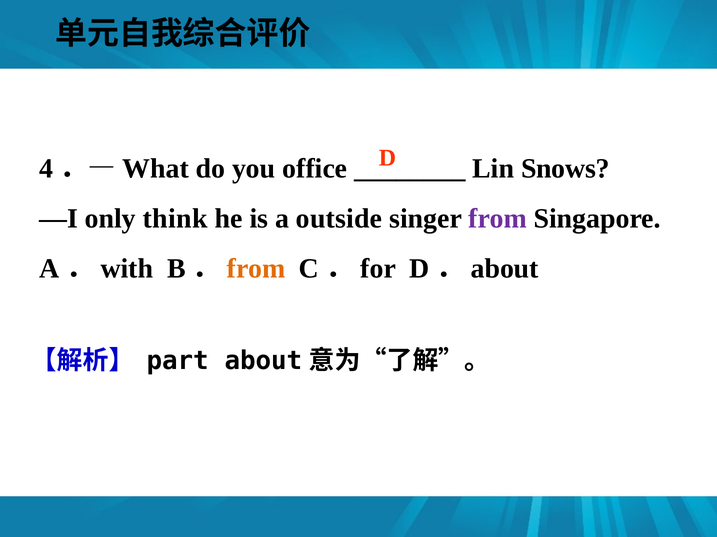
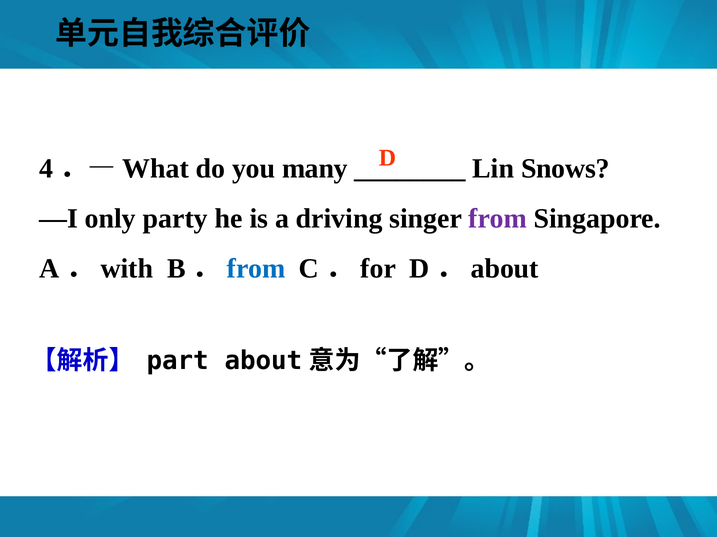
office: office -> many
think: think -> party
outside: outside -> driving
from at (256, 269) colour: orange -> blue
